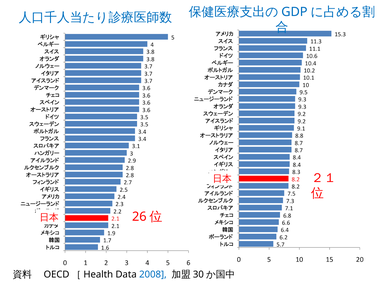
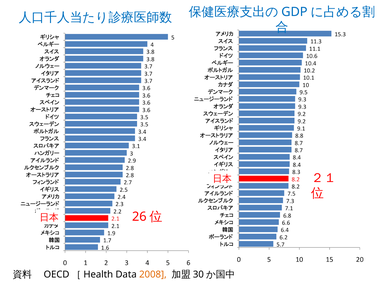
2008 colour: blue -> orange
